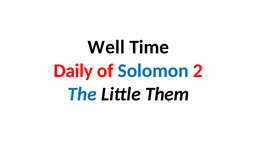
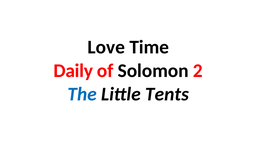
Well: Well -> Love
Solomon colour: blue -> black
Them: Them -> Tents
